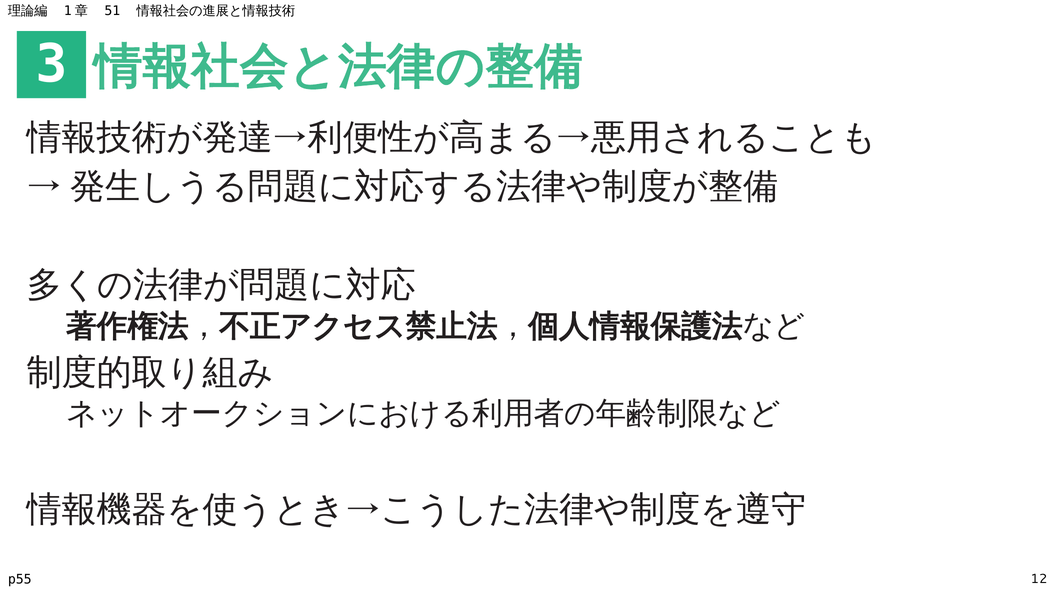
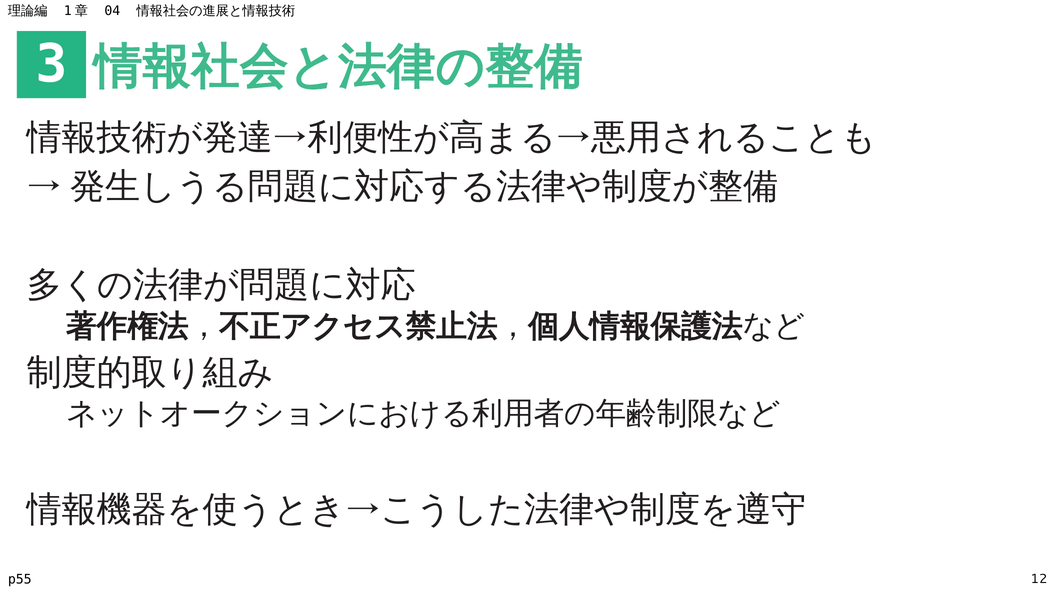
51: 51 -> 04
